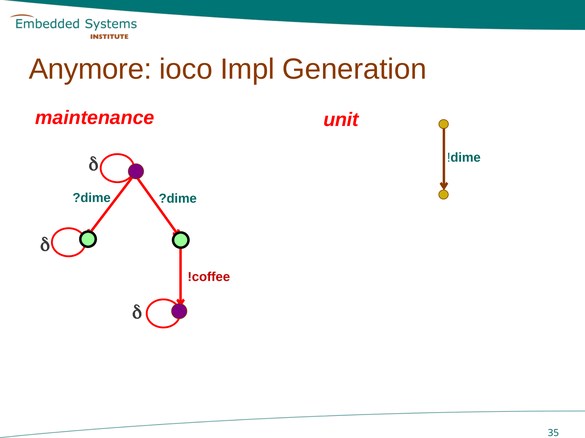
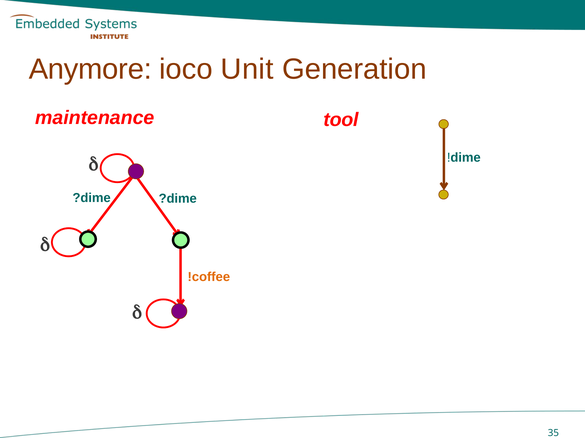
Impl: Impl -> Unit
unit: unit -> tool
!coffee colour: red -> orange
